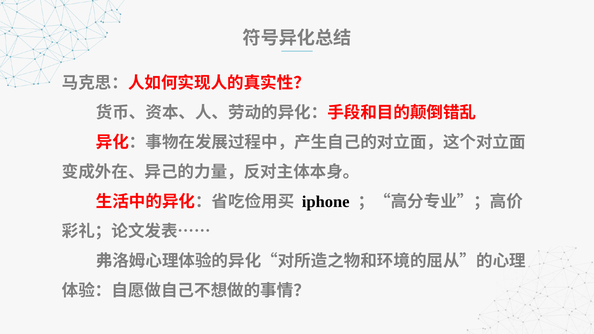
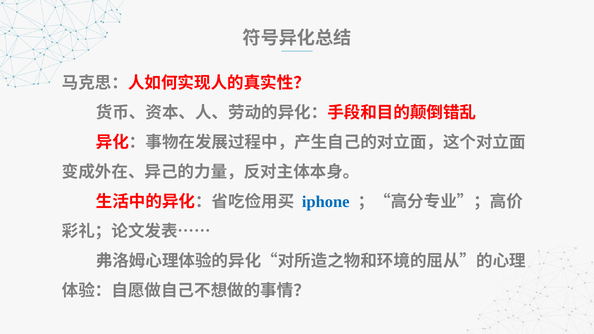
iphone colour: black -> blue
